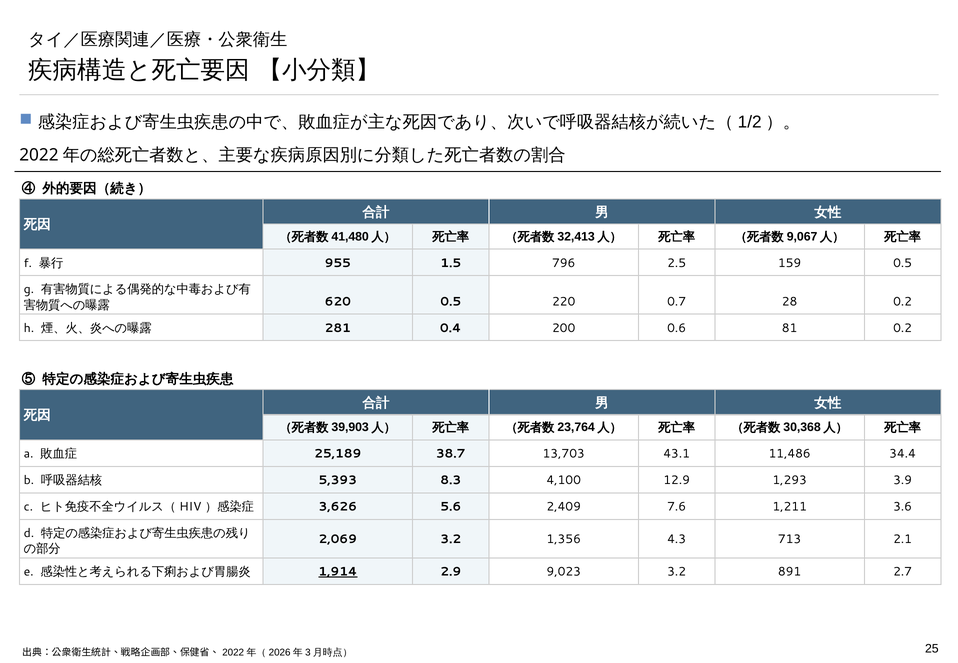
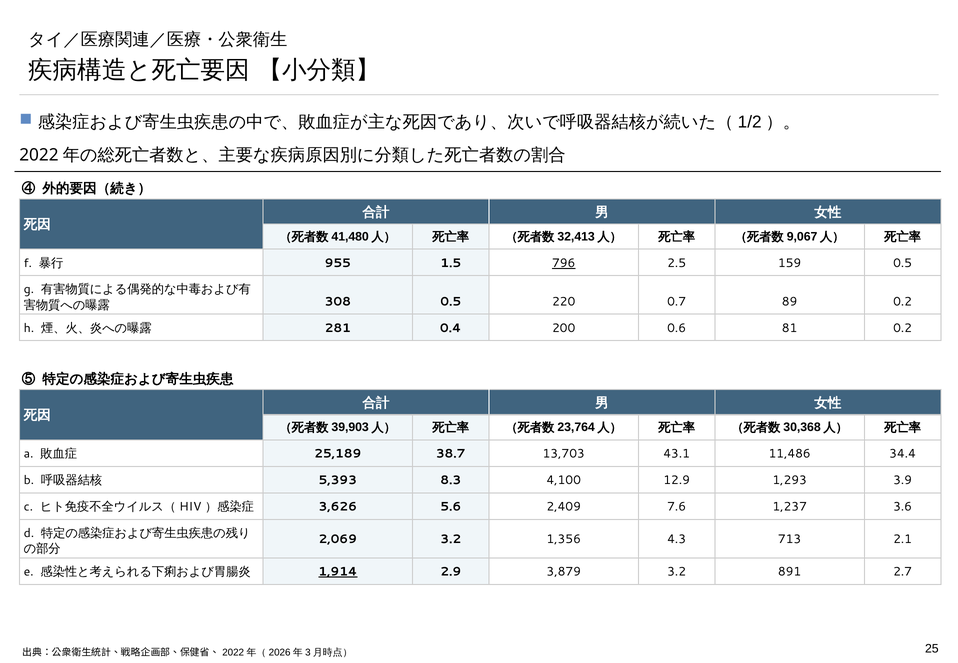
796 underline: none -> present
620: 620 -> 308
28: 28 -> 89
1,211: 1,211 -> 1,237
9,023: 9,023 -> 3,879
